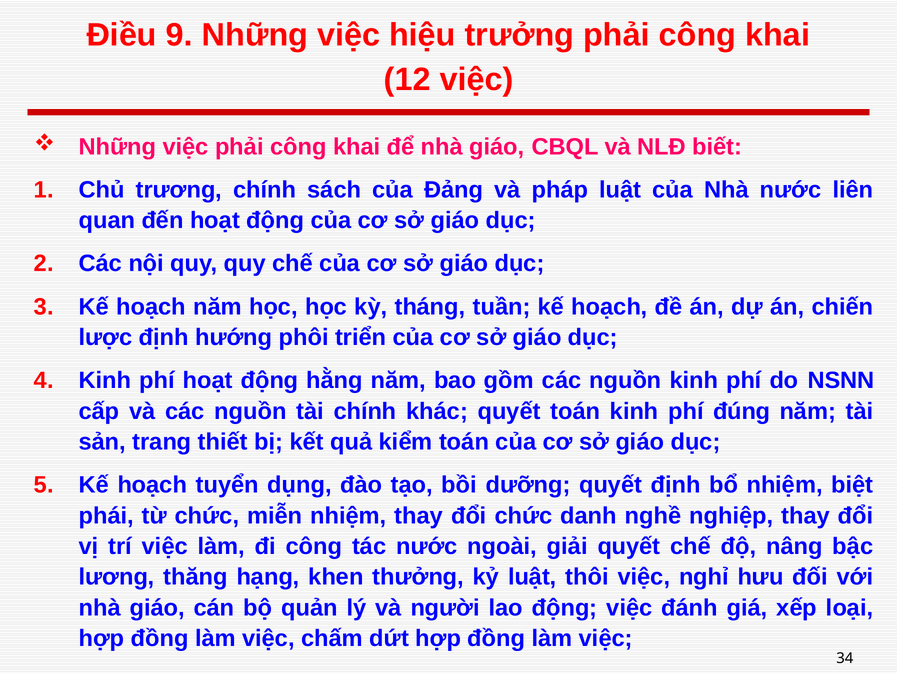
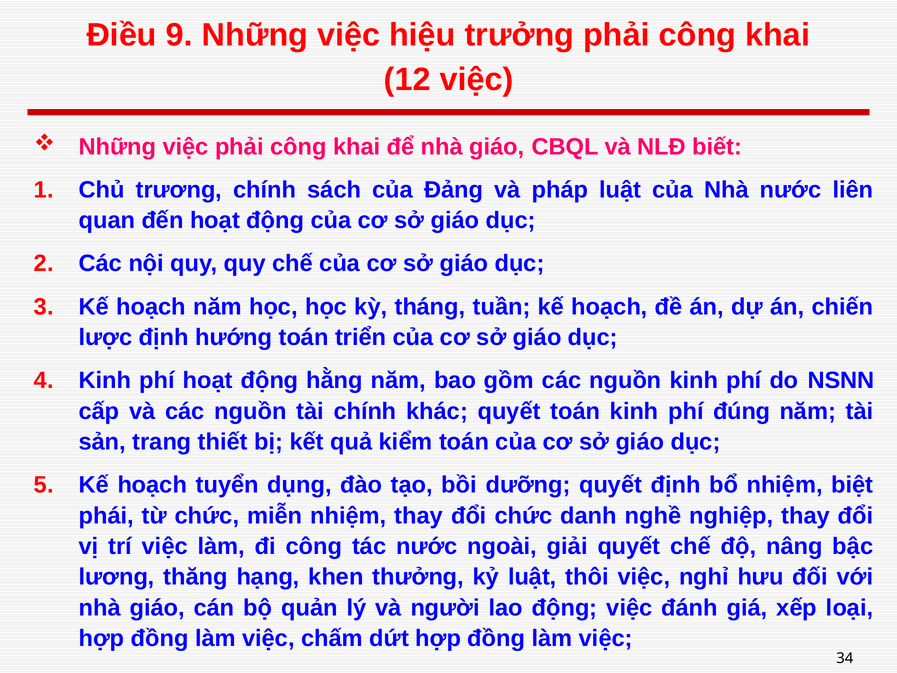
hướng phôi: phôi -> toán
